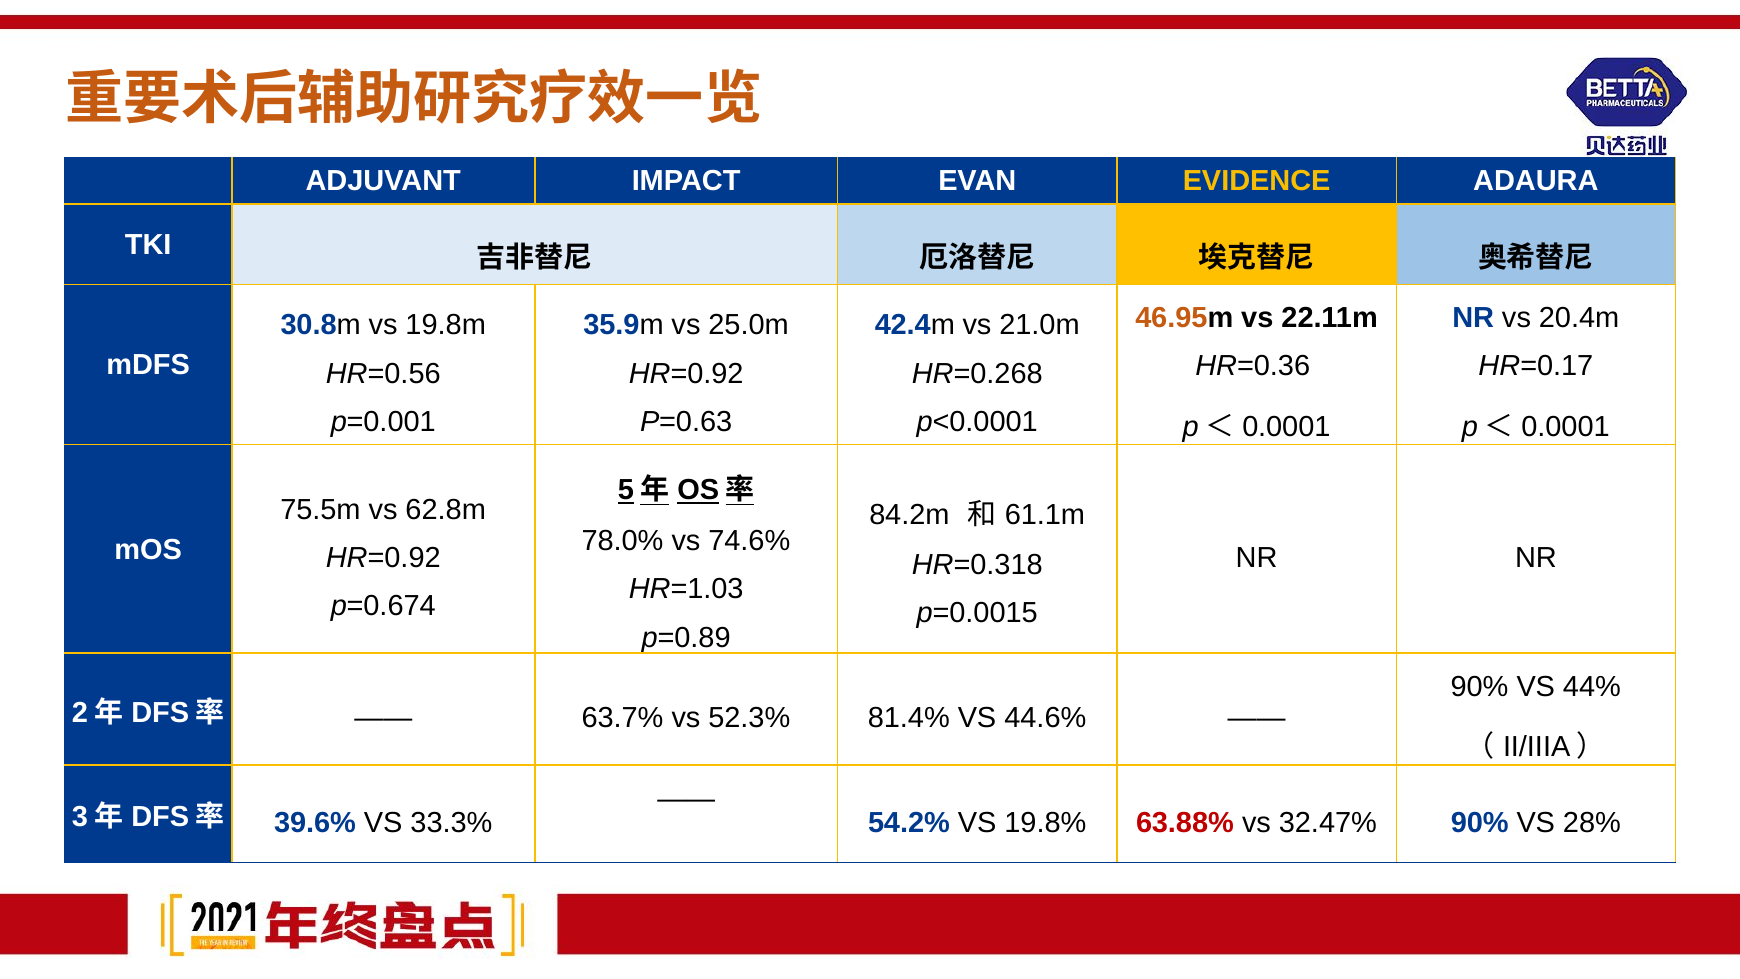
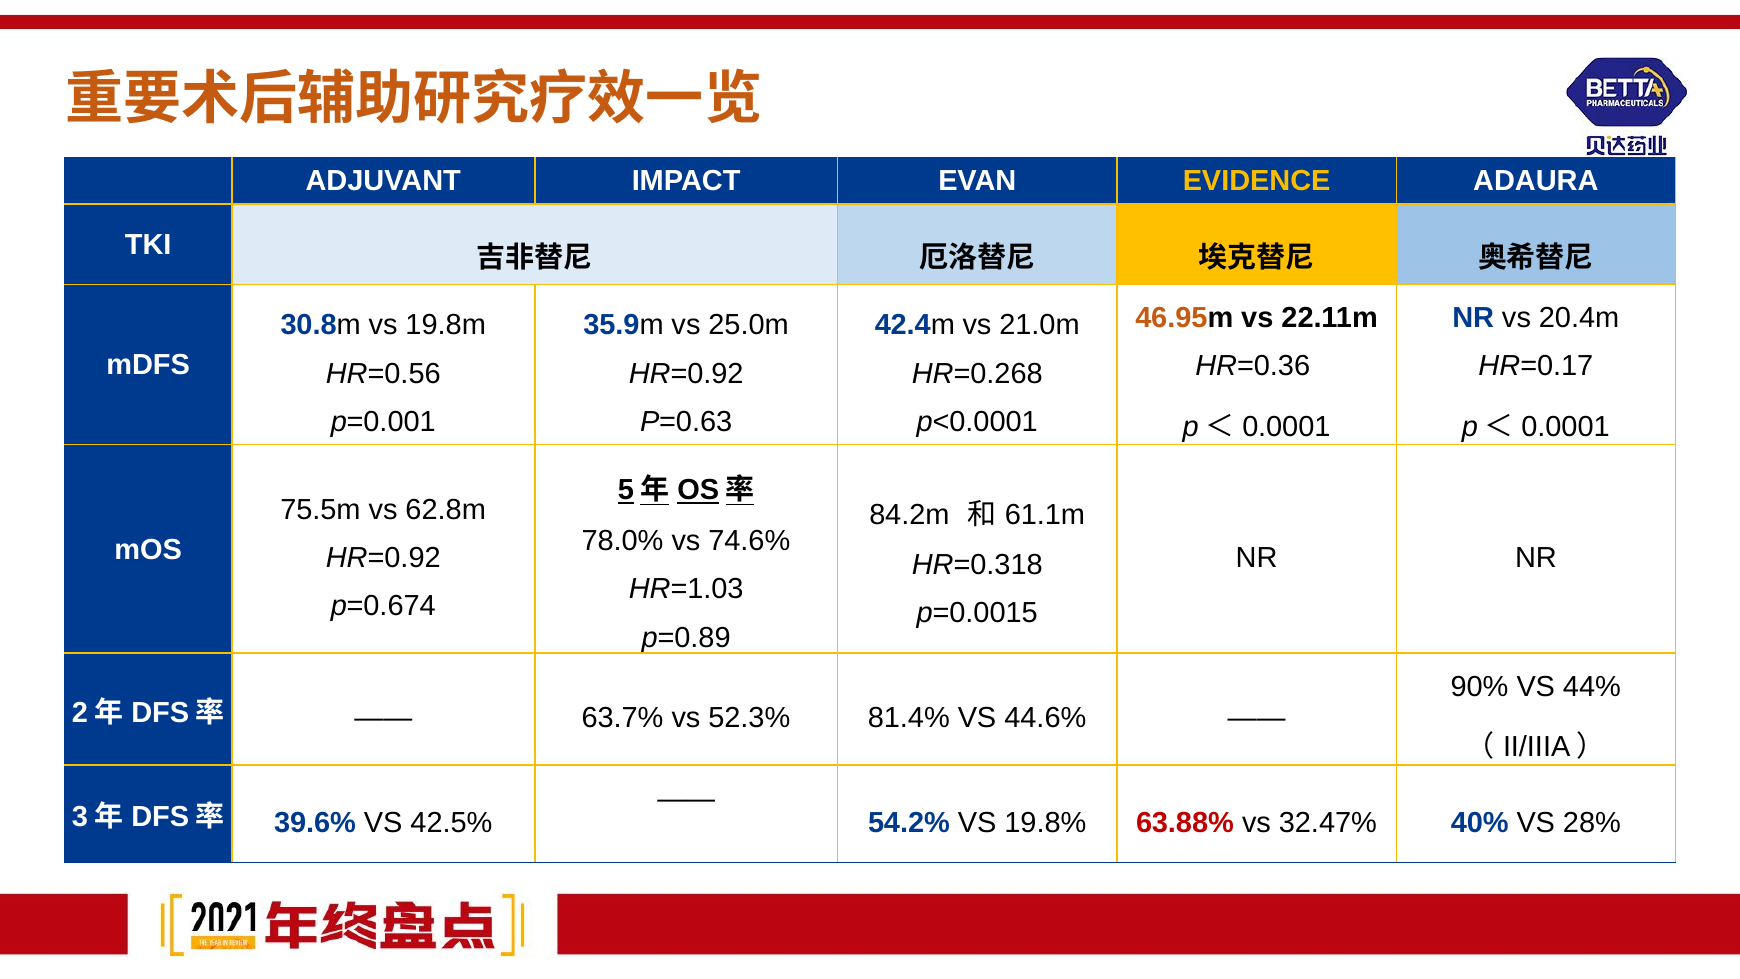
33.3%: 33.3% -> 42.5%
32.47% 90%: 90% -> 40%
